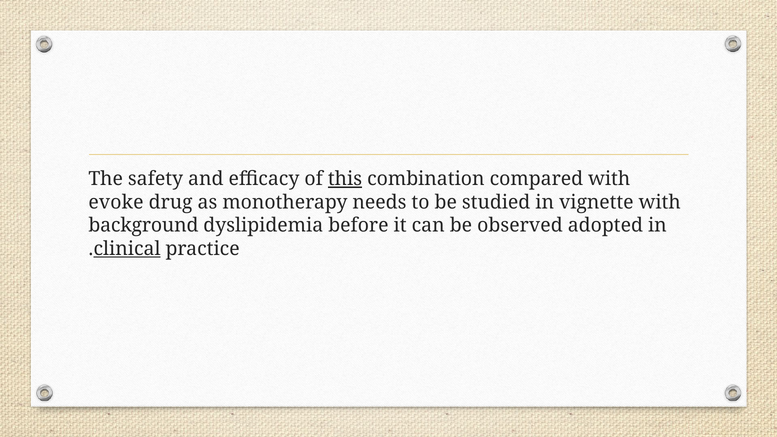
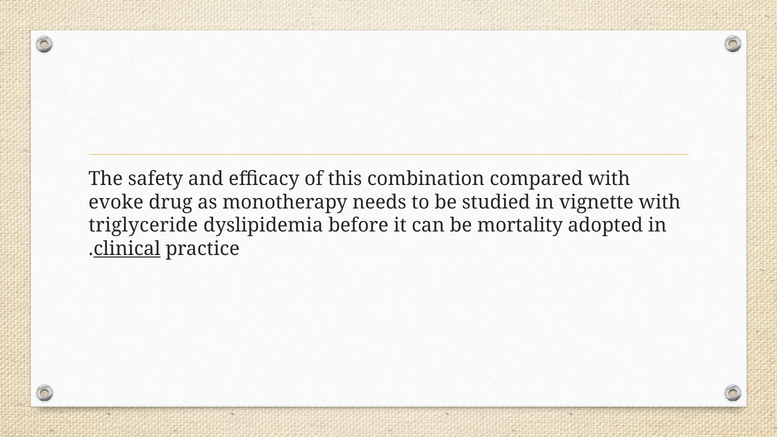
this underline: present -> none
background: background -> triglyceride
observed: observed -> mortality
